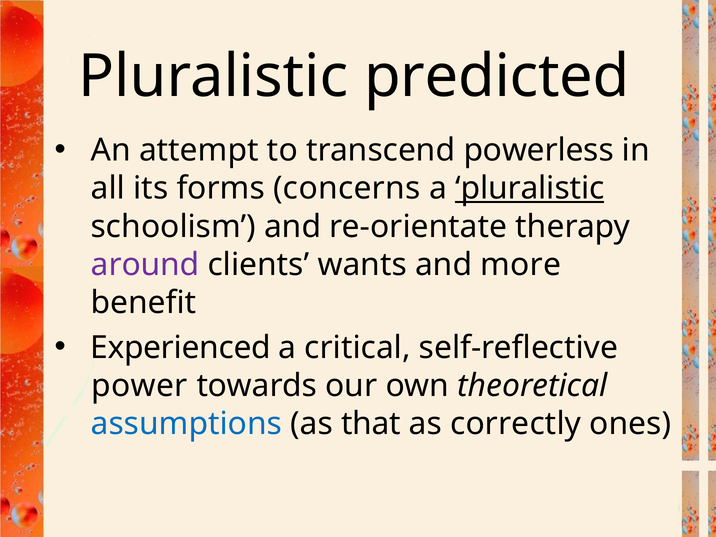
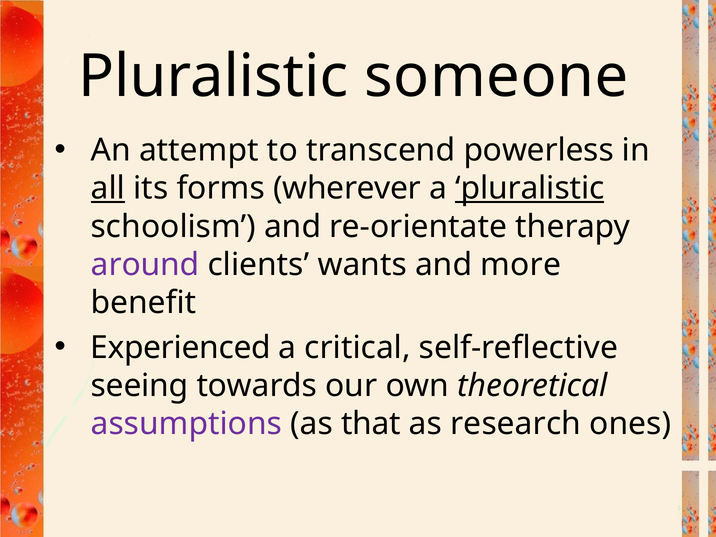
predicted: predicted -> someone
all underline: none -> present
concerns: concerns -> wherever
power: power -> seeing
assumptions colour: blue -> purple
correctly: correctly -> research
